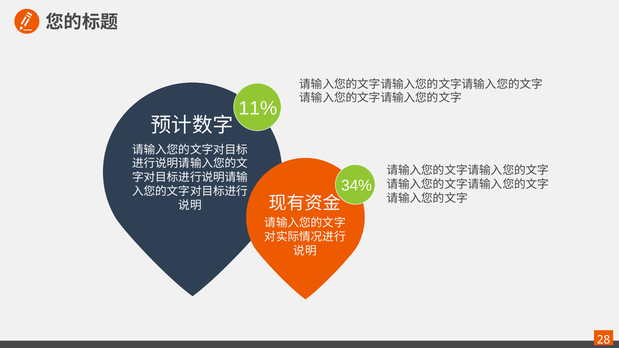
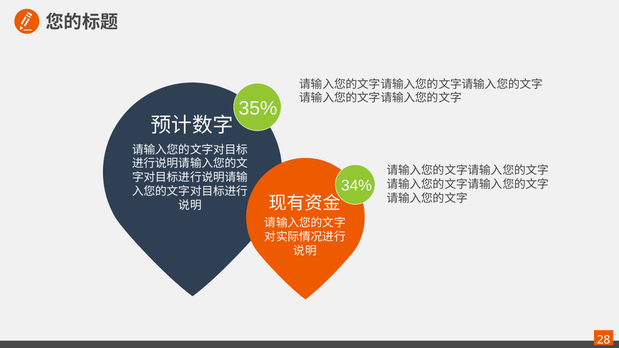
11%: 11% -> 35%
